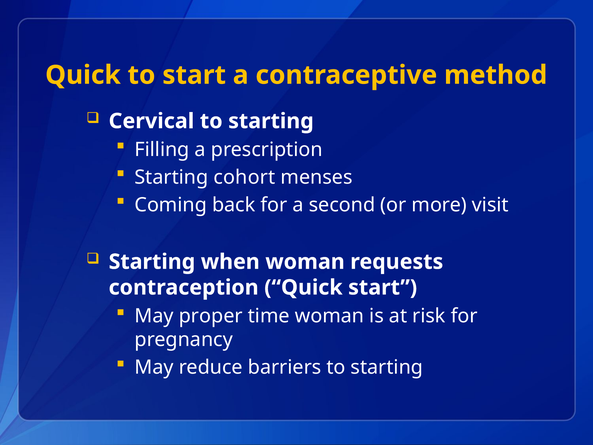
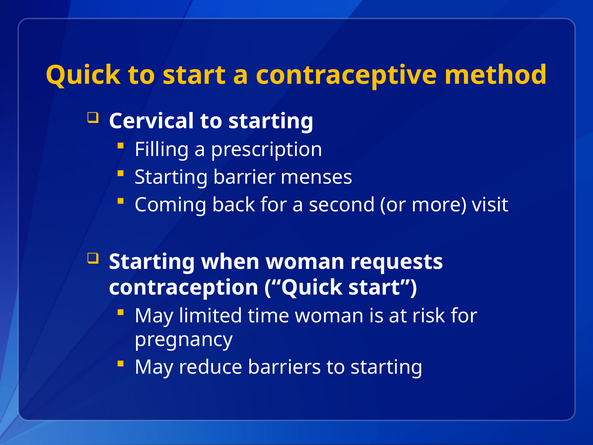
cohort: cohort -> barrier
proper: proper -> limited
